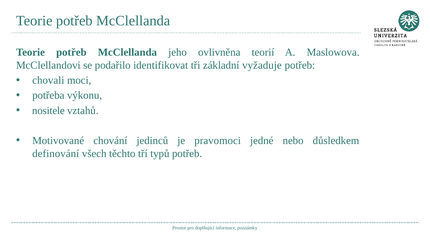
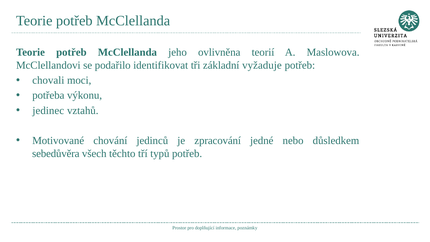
nositele: nositele -> jedinec
pravomoci: pravomoci -> zpracování
definování: definování -> sebedůvěra
